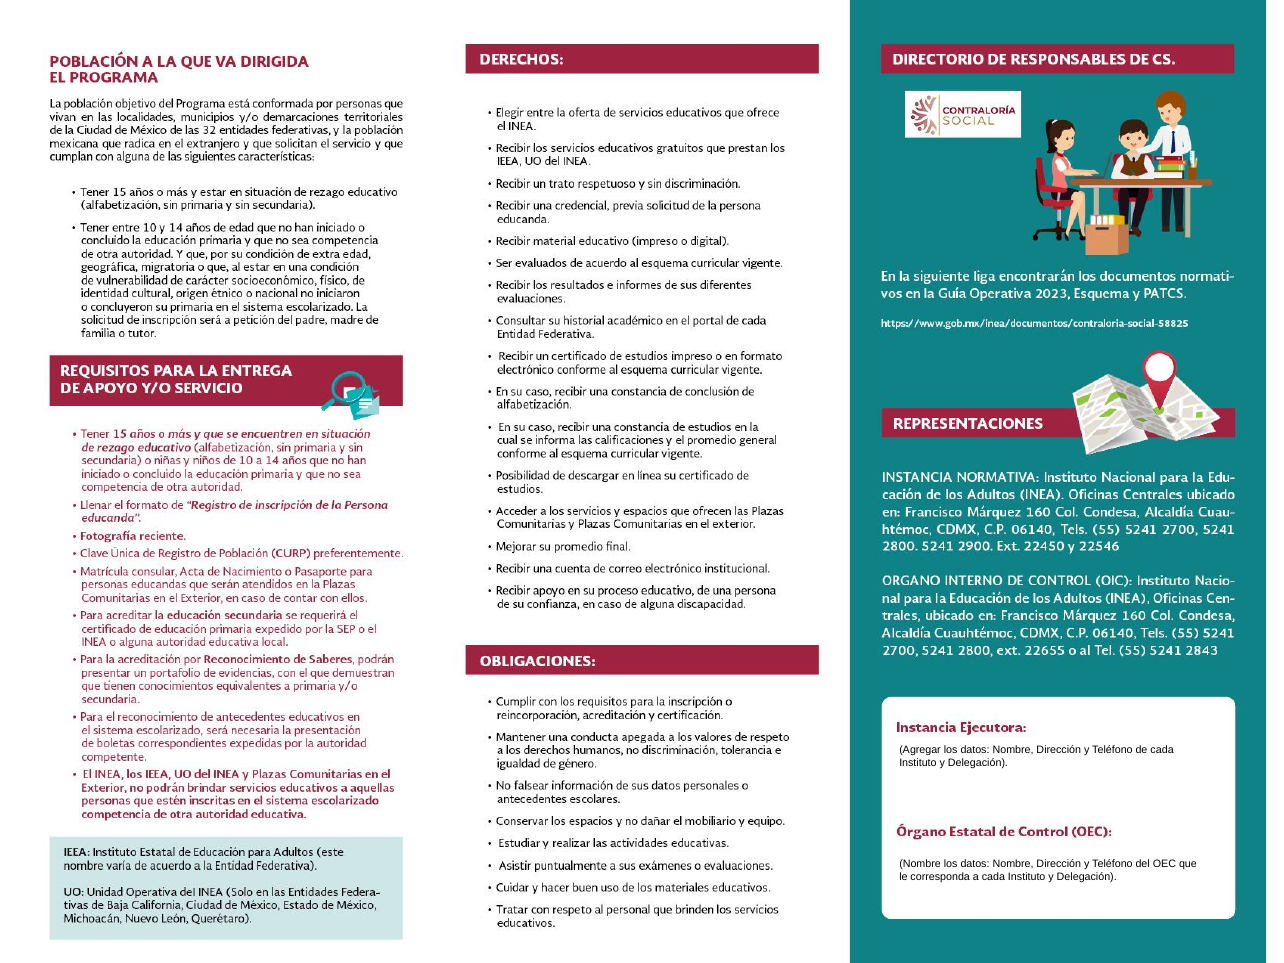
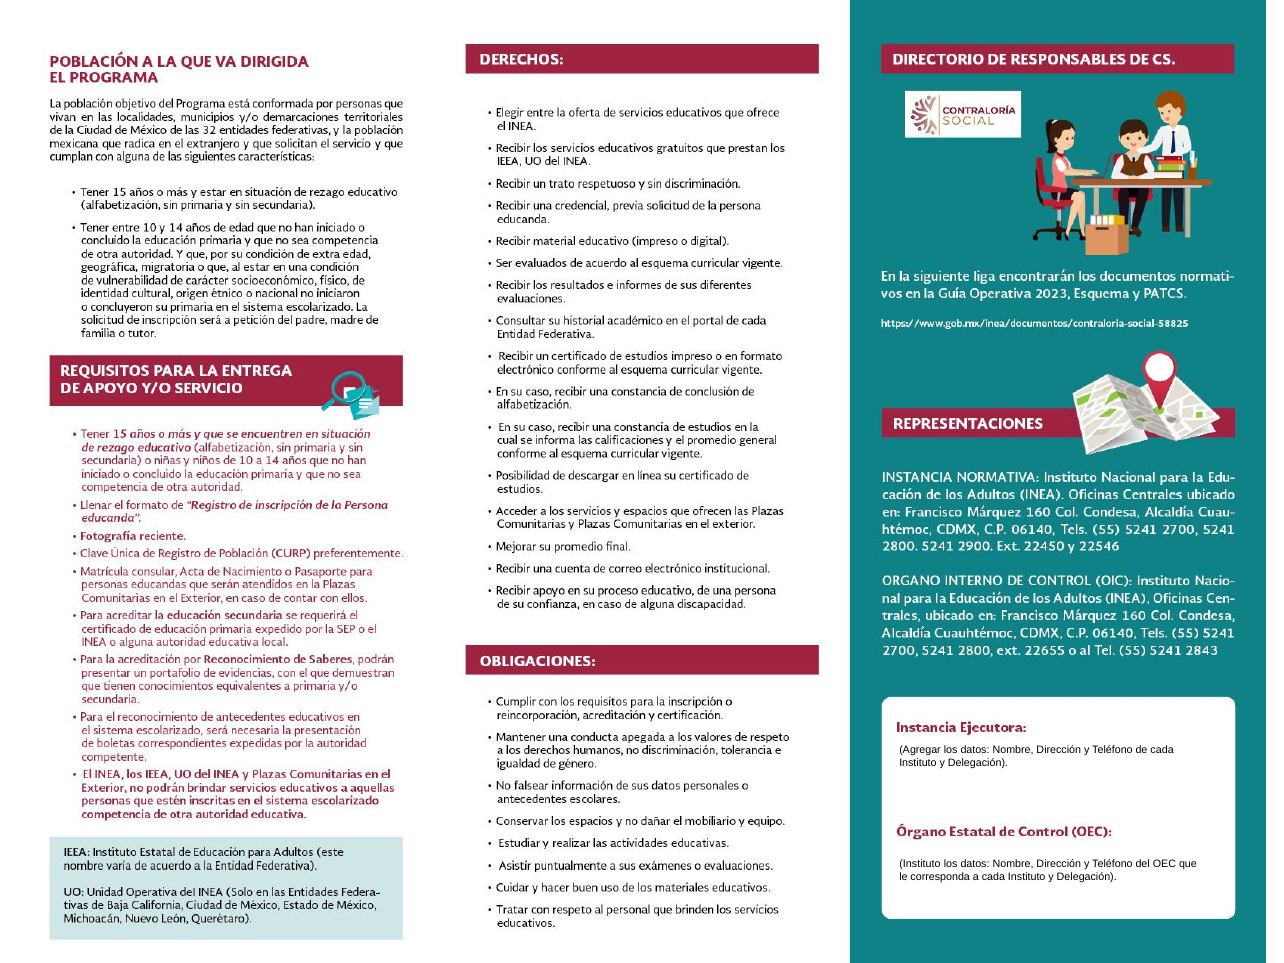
Nombre at (920, 864): Nombre -> Instituto
